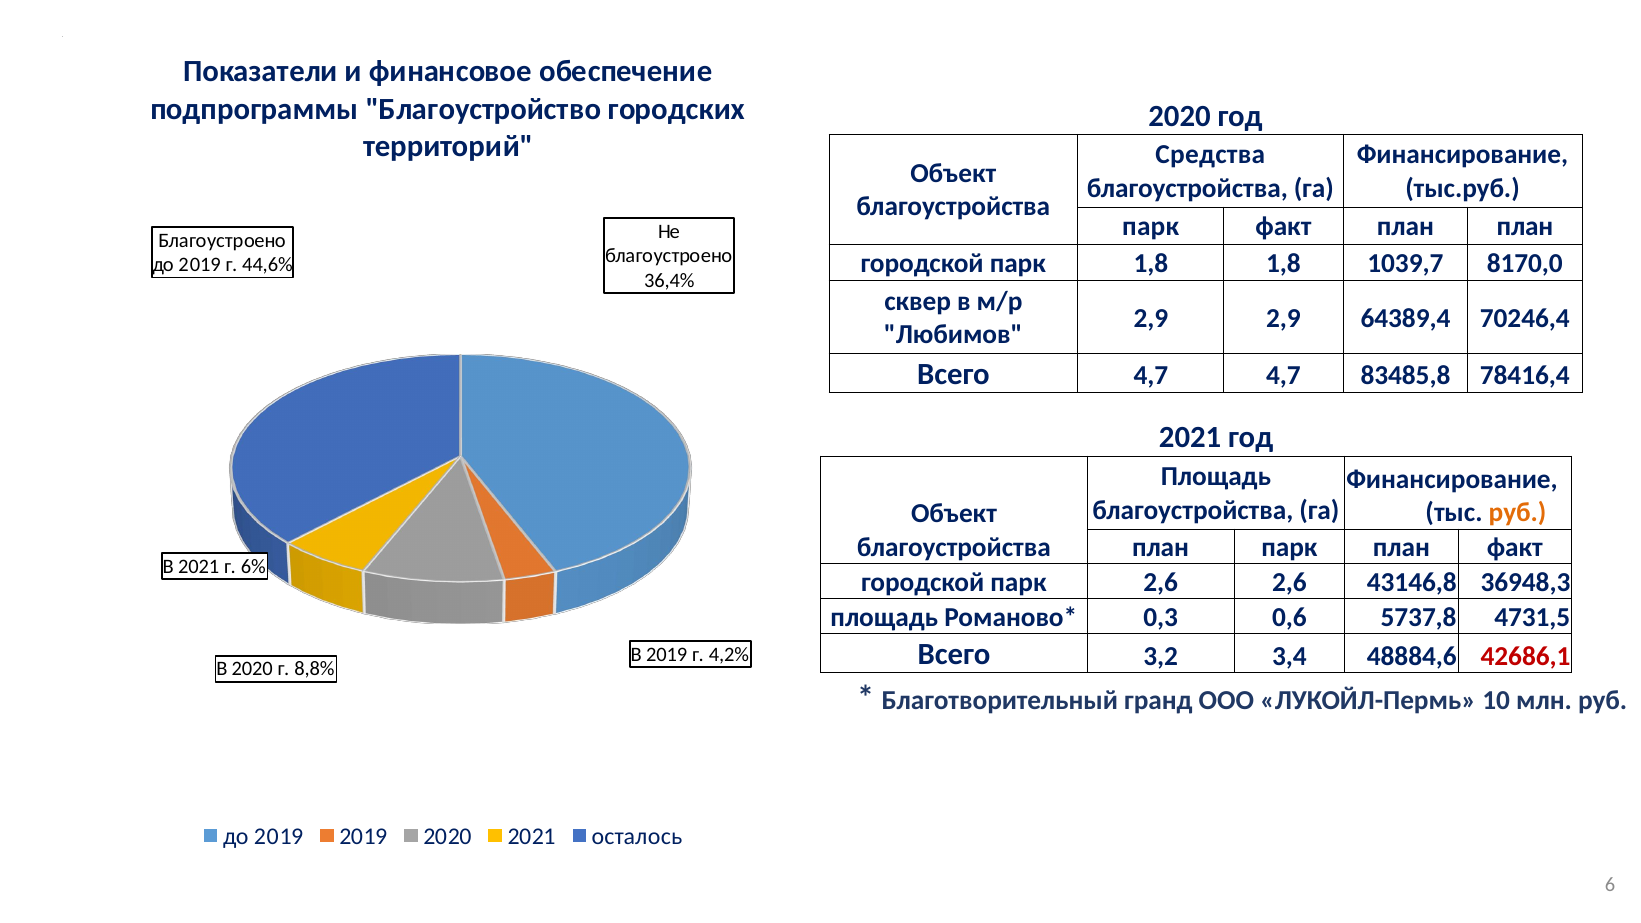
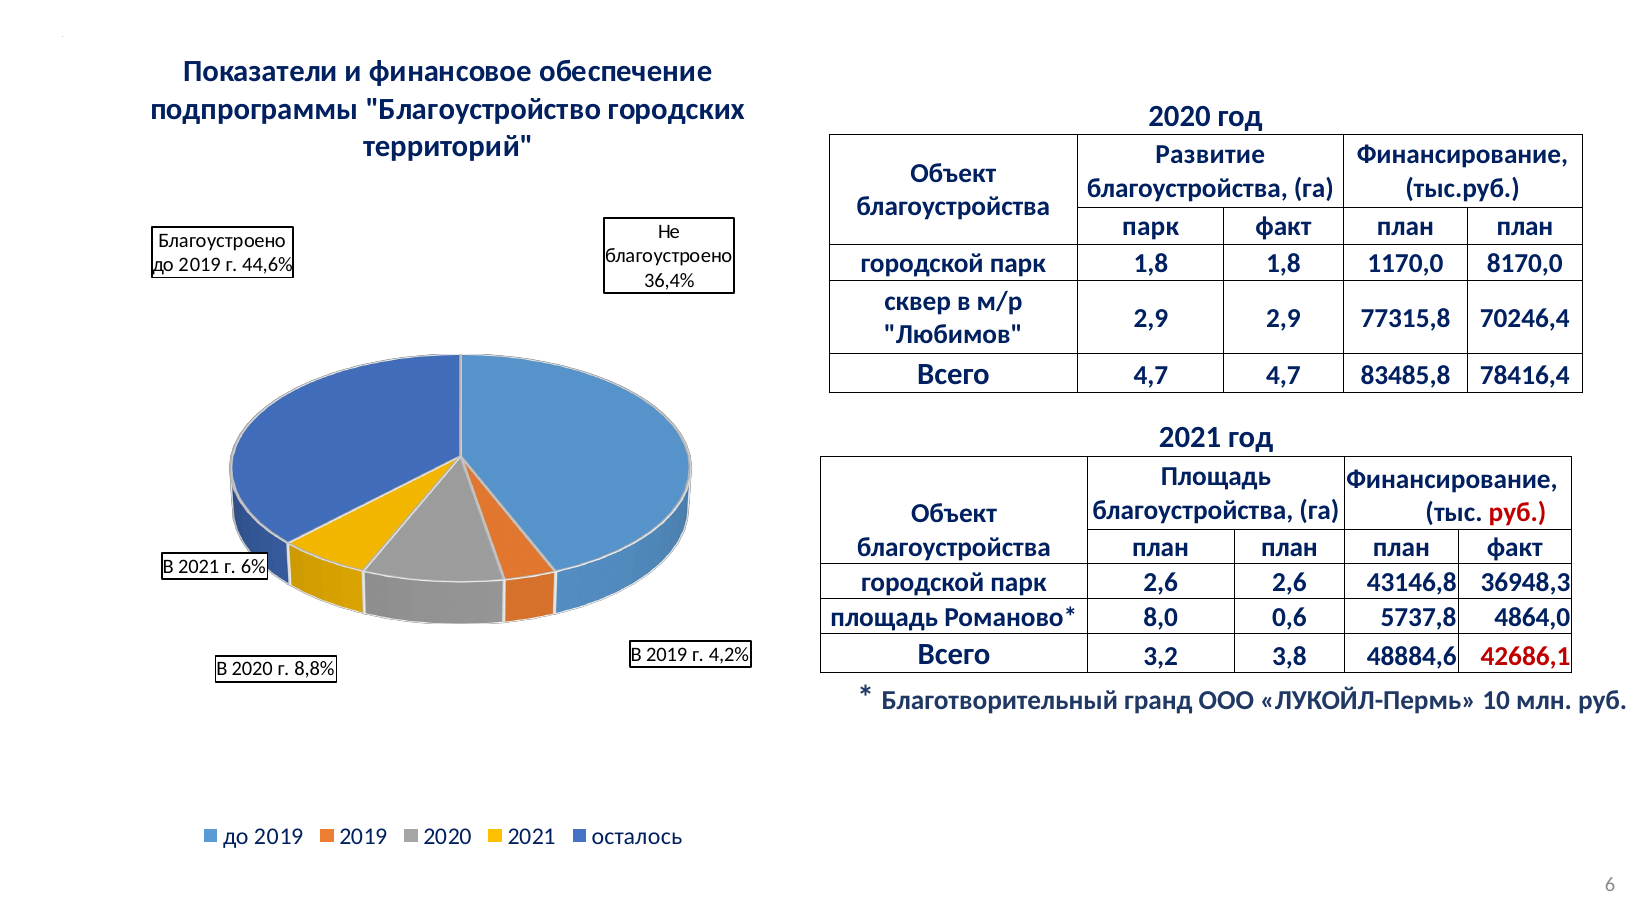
Средства: Средства -> Развитие
1039,7: 1039,7 -> 1170,0
64389,4: 64389,4 -> 77315,8
руб at (1517, 513) colour: orange -> red
парк at (1289, 547): парк -> план
0,3: 0,3 -> 8,0
4731,5: 4731,5 -> 4864,0
3,4: 3,4 -> 3,8
